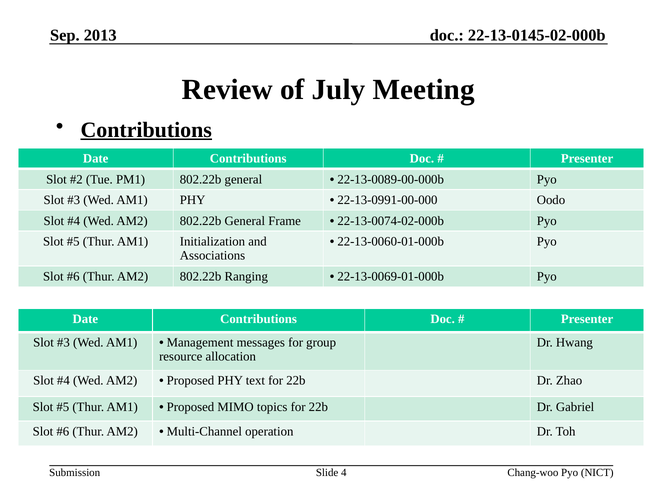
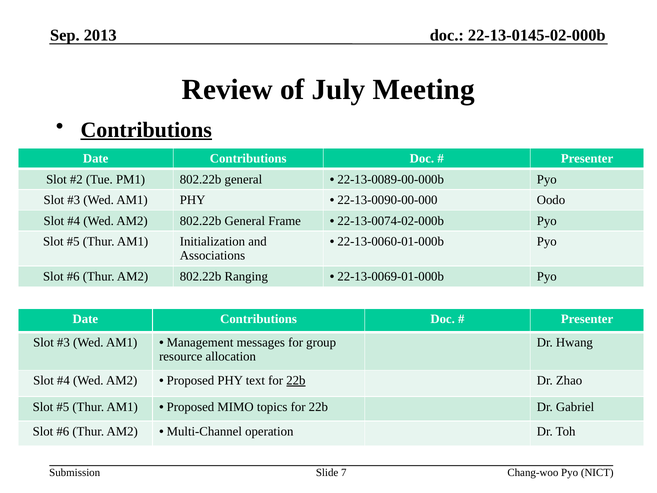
22-13-0991-00-000: 22-13-0991-00-000 -> 22-13-0090-00-000
22b at (296, 380) underline: none -> present
4: 4 -> 7
